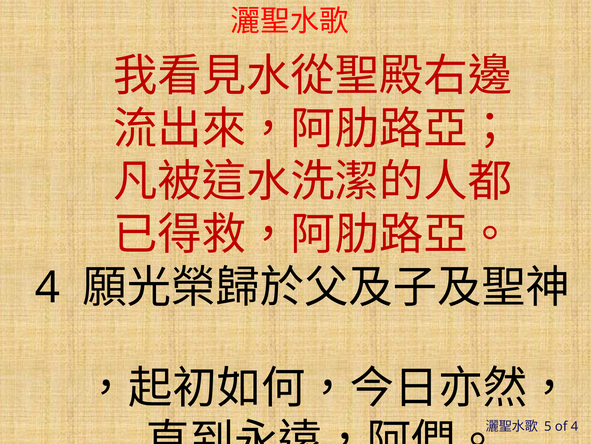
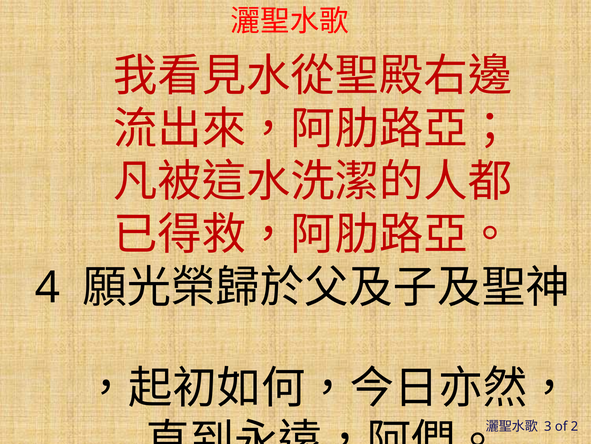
5: 5 -> 3
of 4: 4 -> 2
